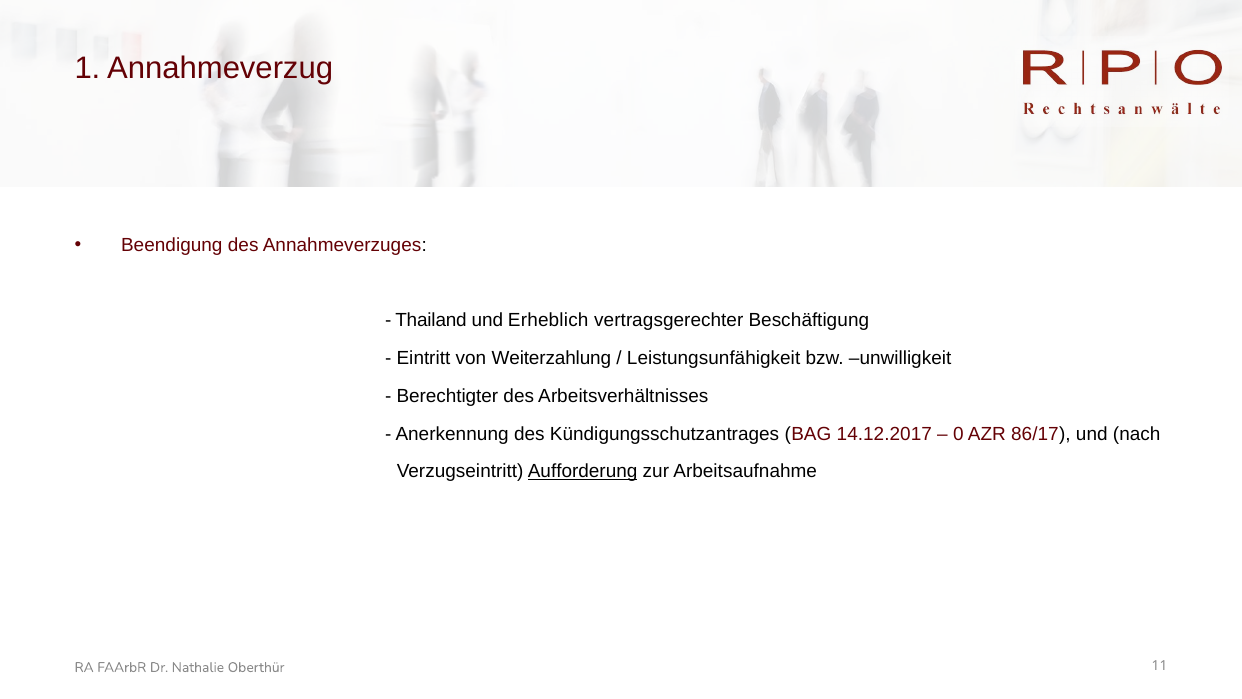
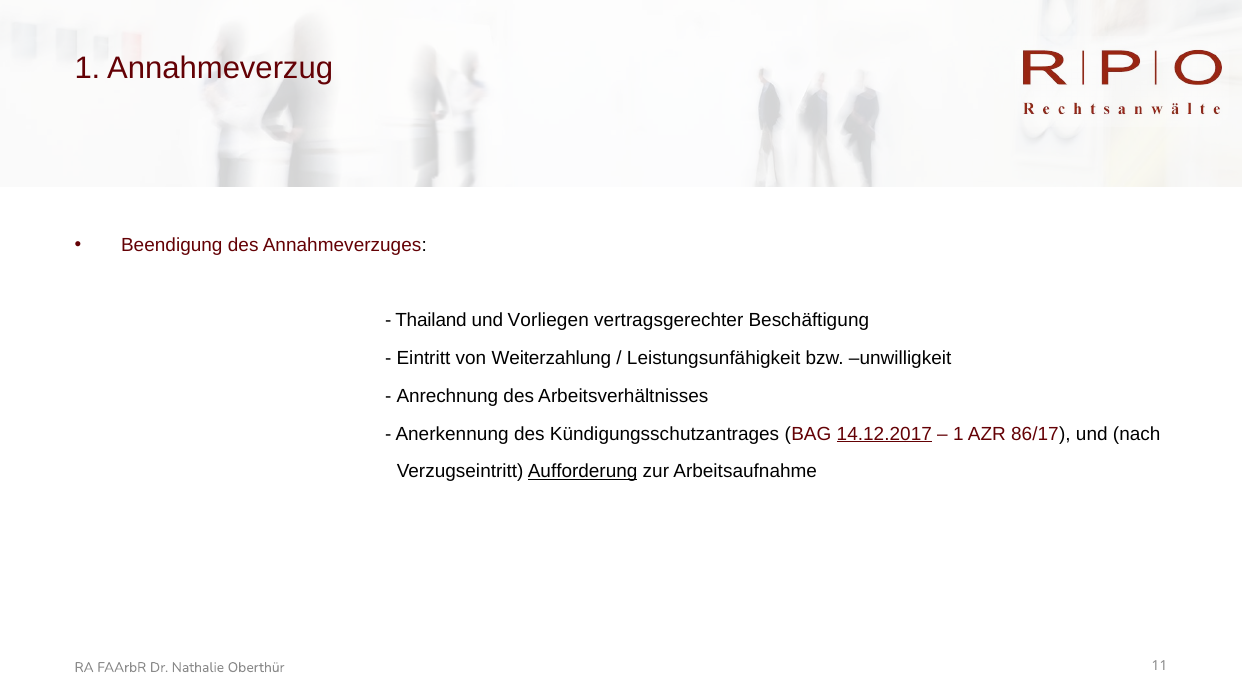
Erheblich: Erheblich -> Vorliegen
Berechtigter: Berechtigter -> Anrechnung
14.12.2017 underline: none -> present
0 at (958, 434): 0 -> 1
